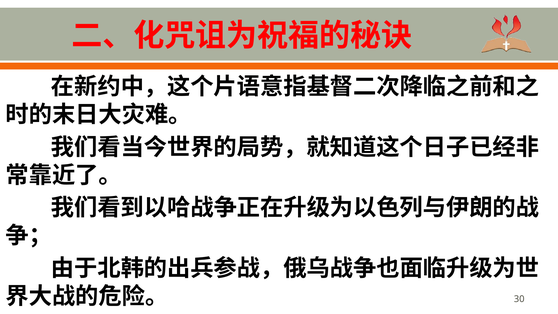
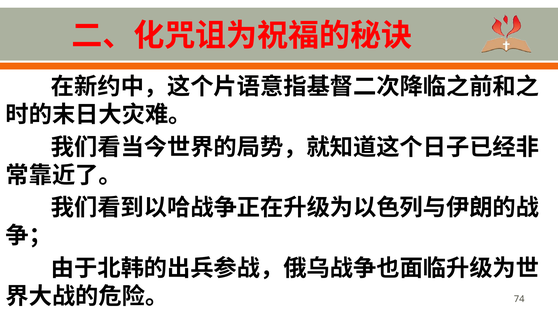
30: 30 -> 74
